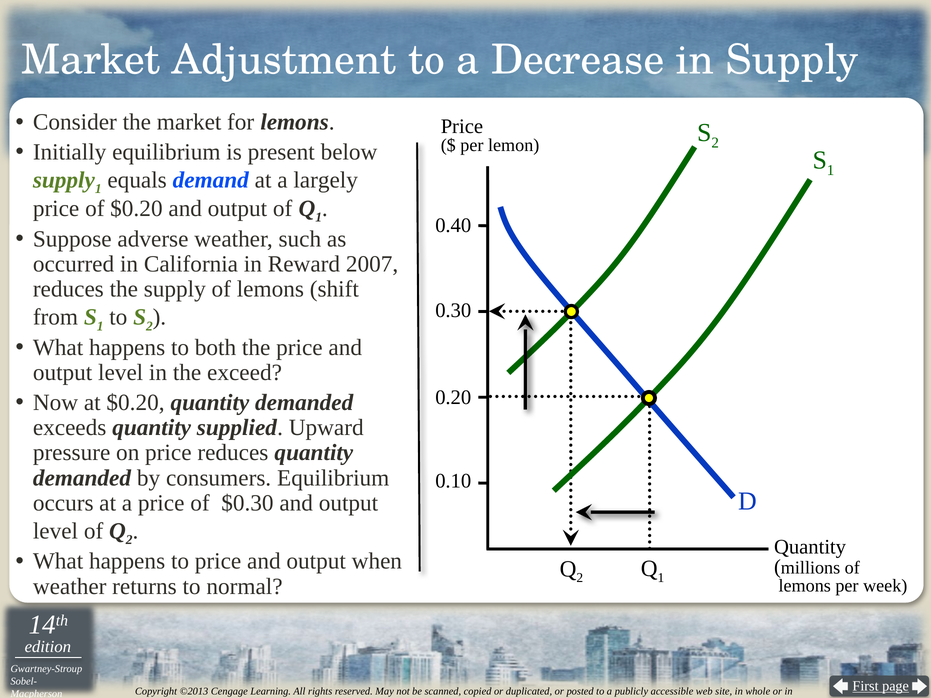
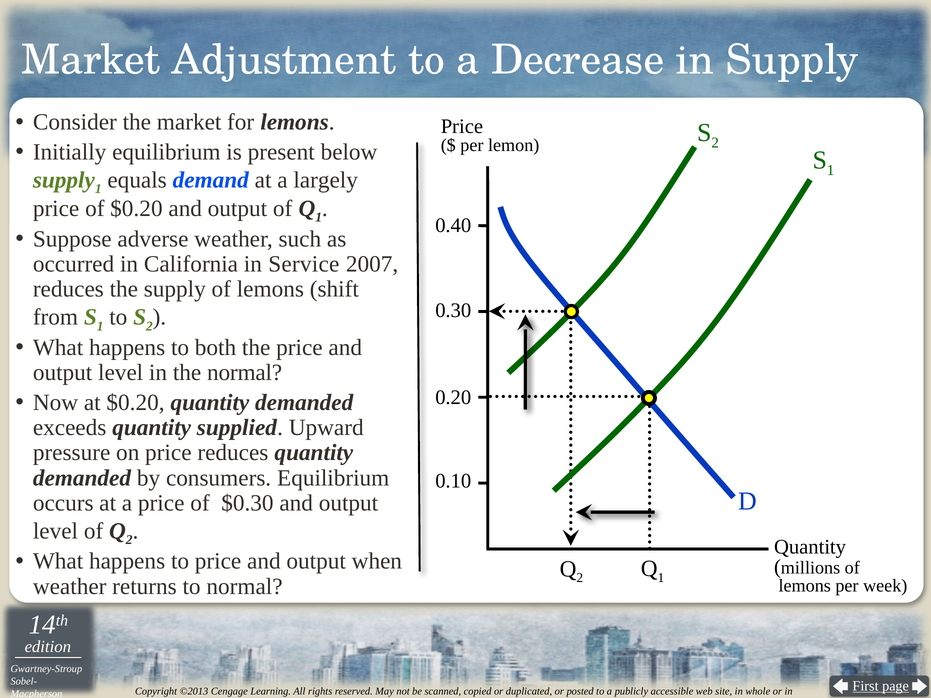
Reward: Reward -> Service
the exceed: exceed -> normal
